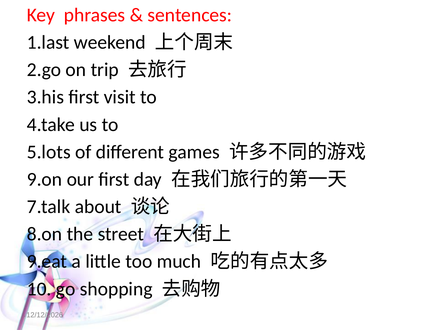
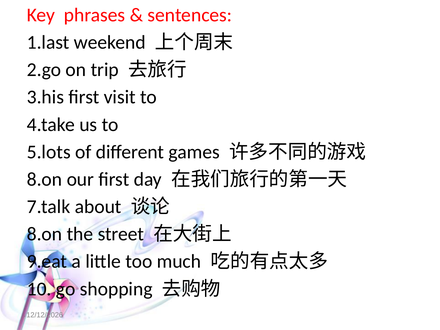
9.on at (45, 179): 9.on -> 8.on
